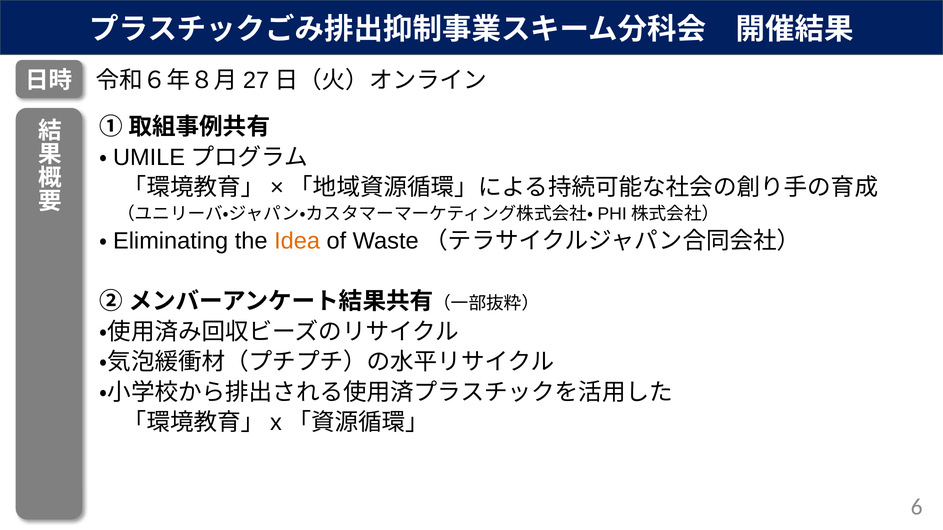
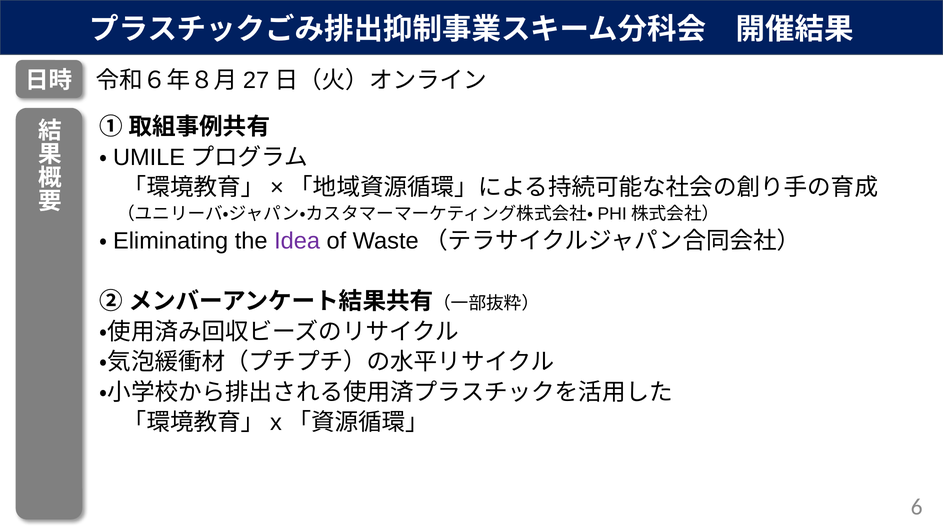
Idea colour: orange -> purple
